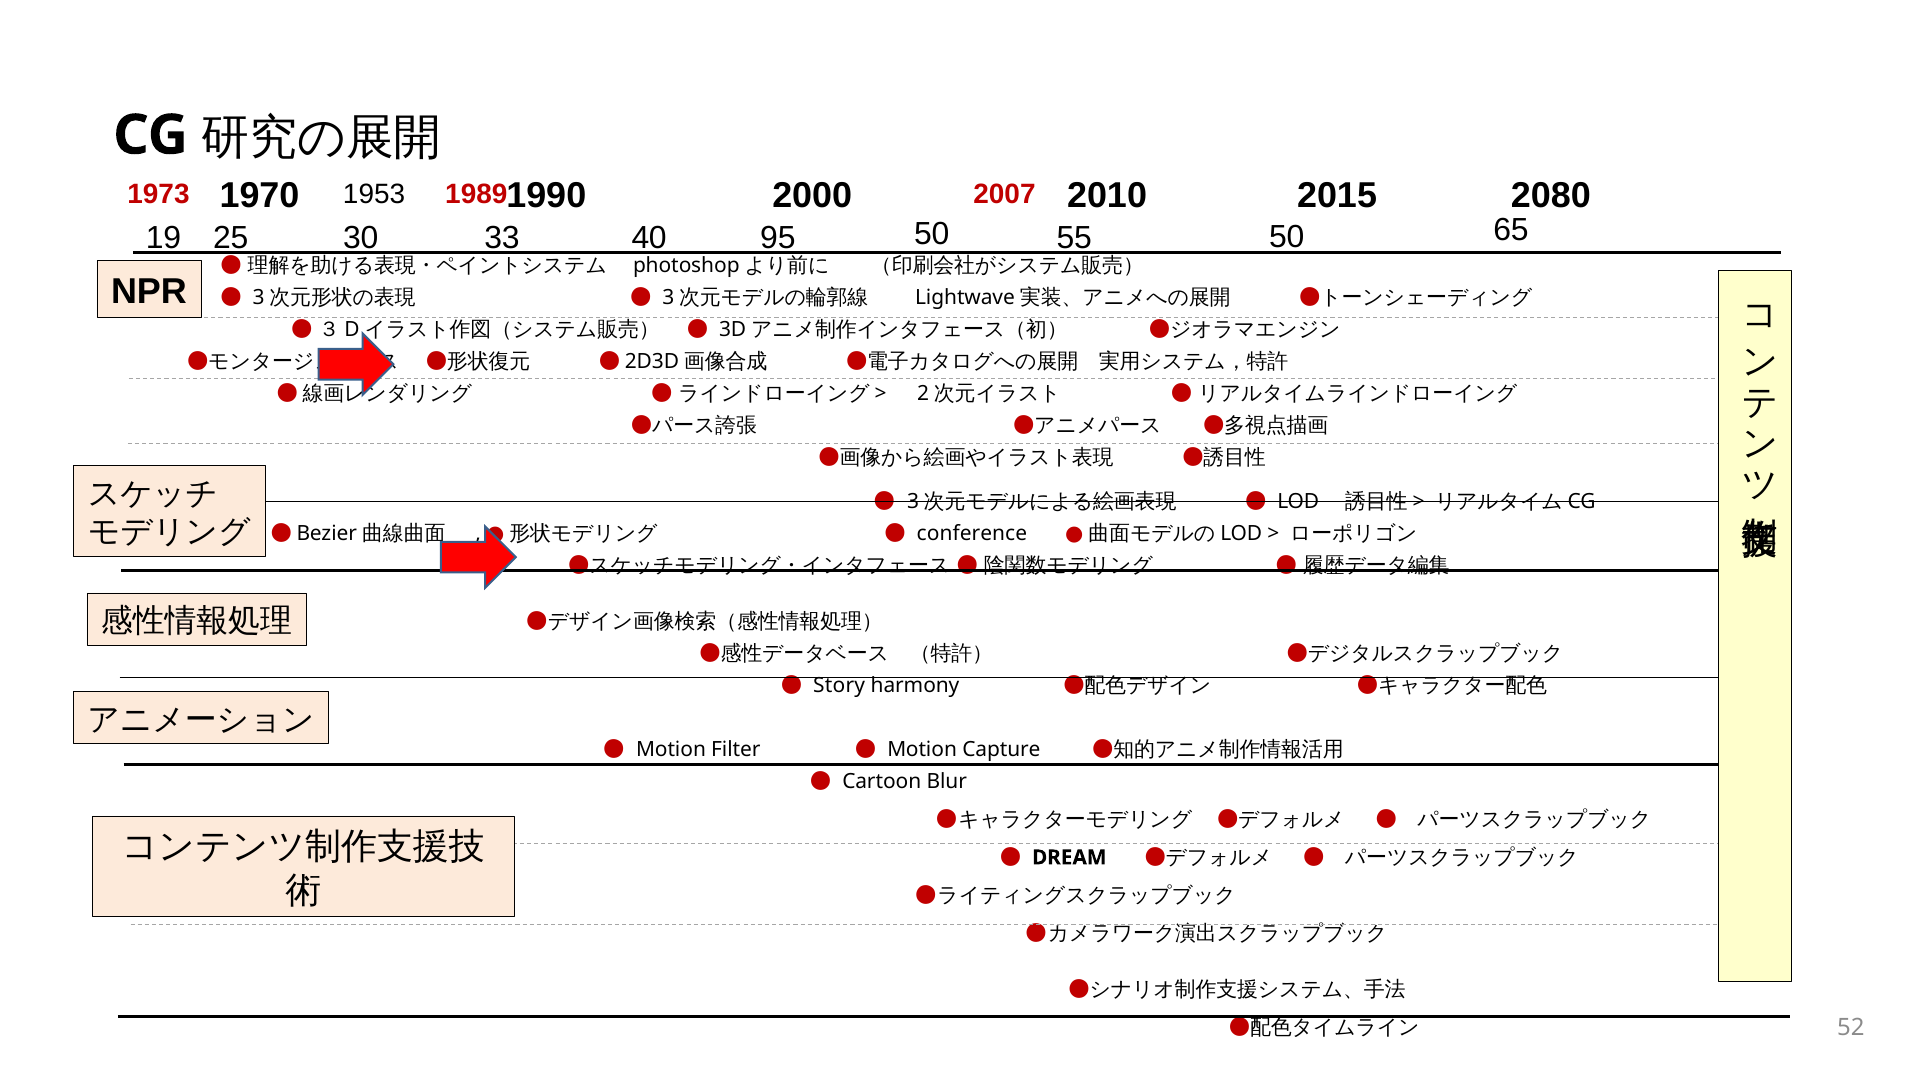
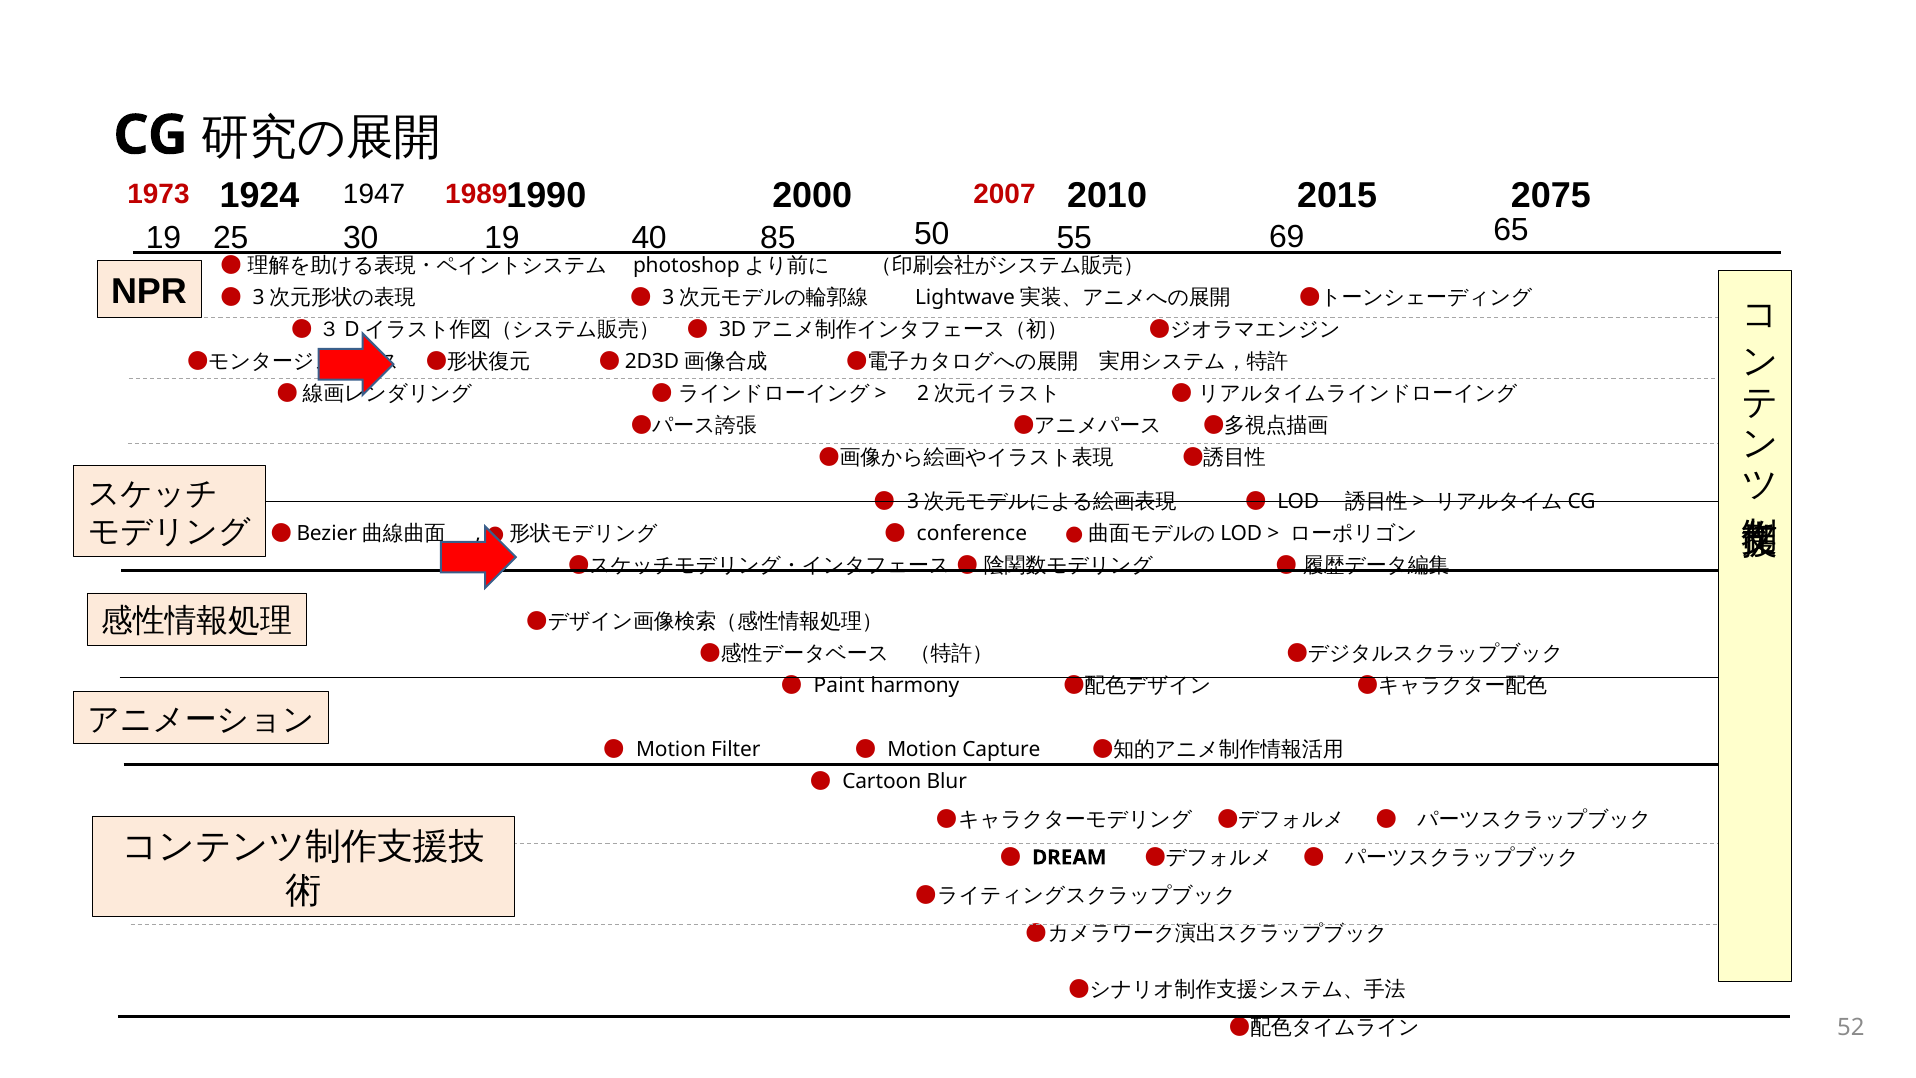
1970: 1970 -> 1924
2080: 2080 -> 2075
1953: 1953 -> 1947
19 33: 33 -> 19
95: 95 -> 85
25 50: 50 -> 69
Story: Story -> Paint
